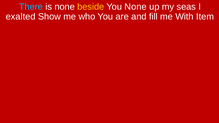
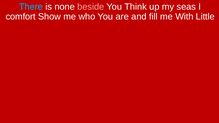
beside colour: yellow -> pink
You None: None -> Think
exalted: exalted -> comfort
Item: Item -> Little
